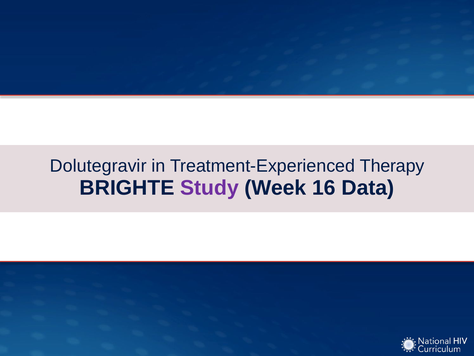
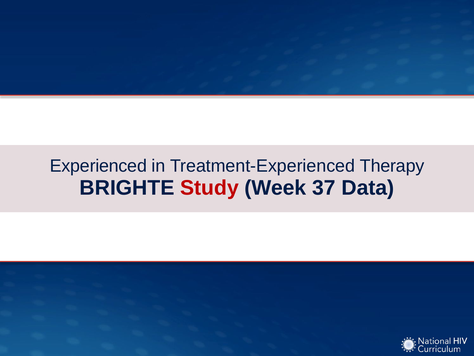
Dolutegravir: Dolutegravir -> Experienced
Study colour: purple -> red
16: 16 -> 37
